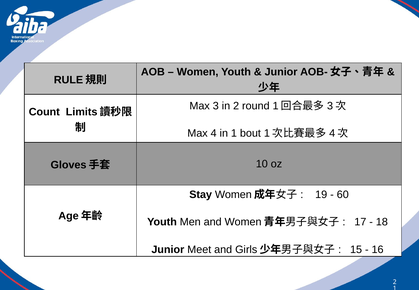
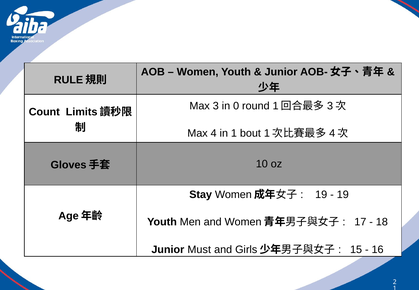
in 2: 2 -> 0
60 at (343, 195): 60 -> 19
Meet: Meet -> Must
